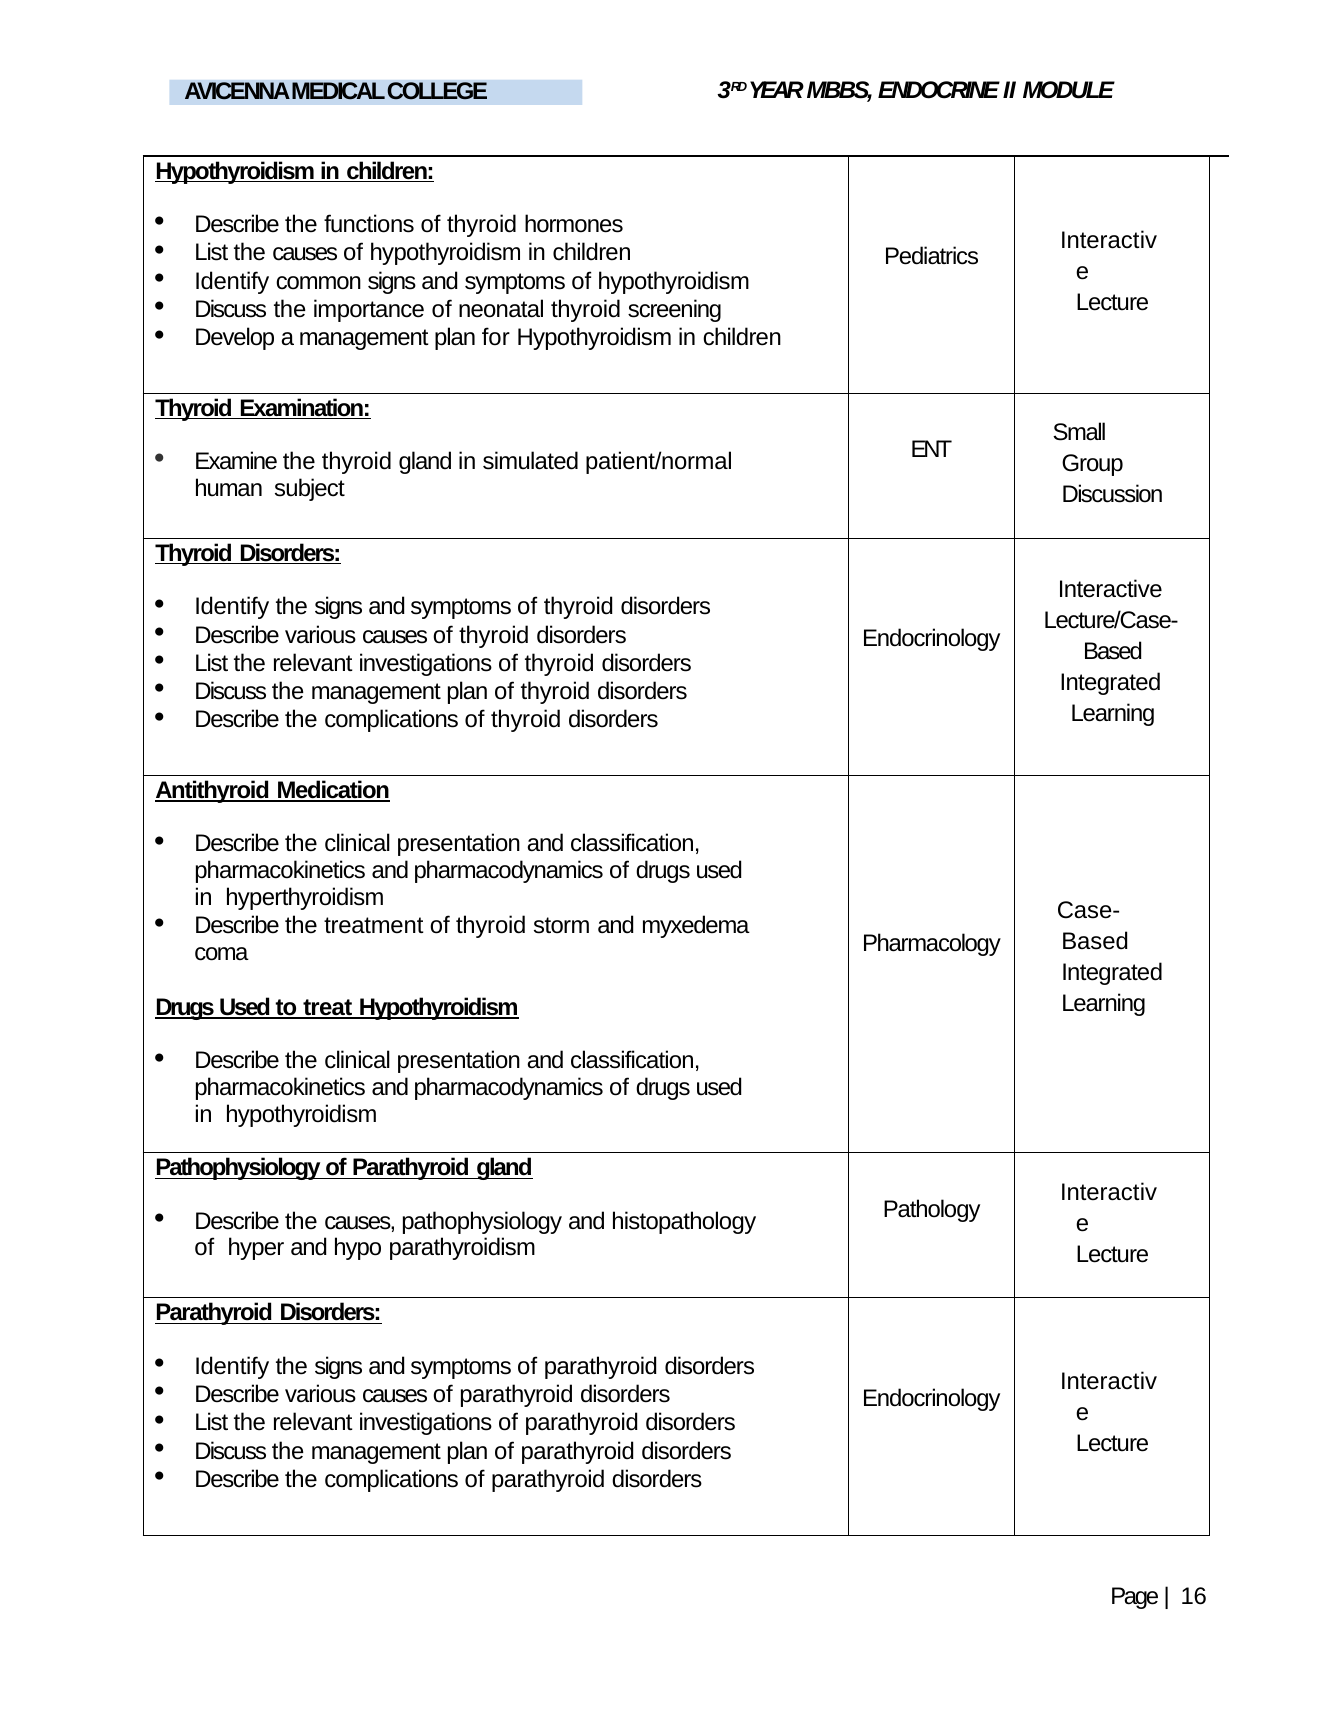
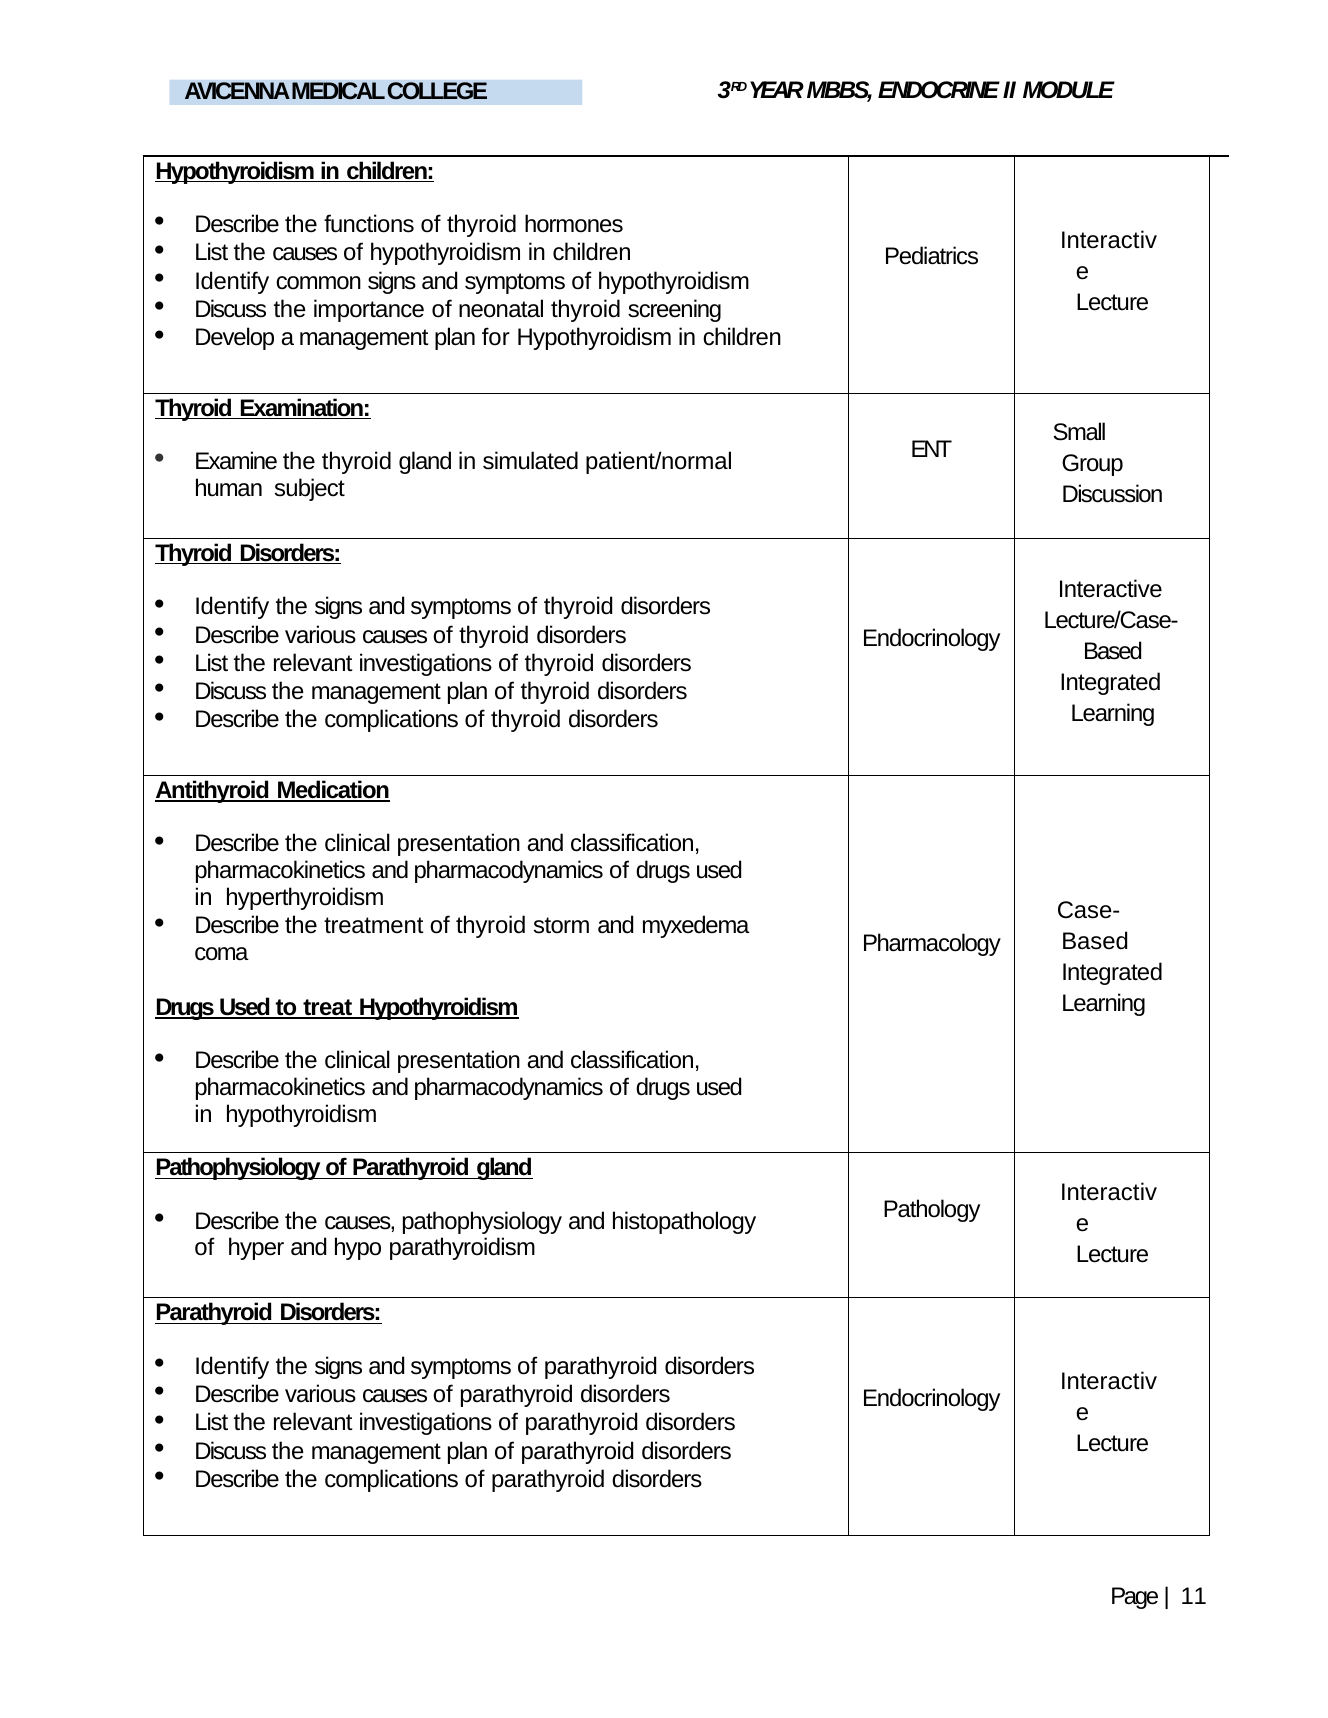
16: 16 -> 11
